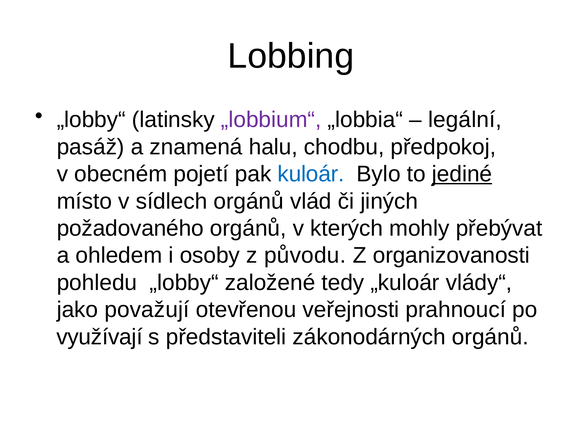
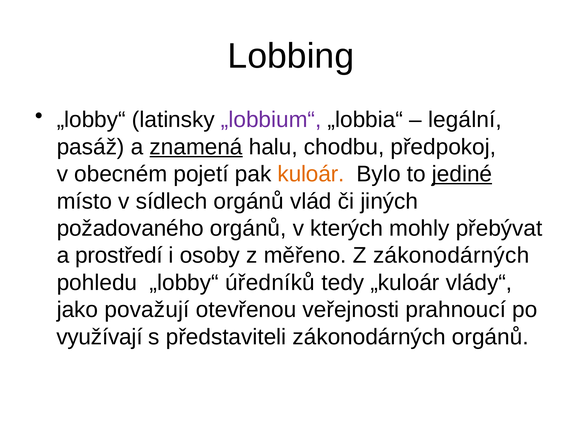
znamená underline: none -> present
kuloár colour: blue -> orange
ohledem: ohledem -> prostředí
původu: původu -> měřeno
Z organizovanosti: organizovanosti -> zákonodárných
založené: založené -> úředníků
